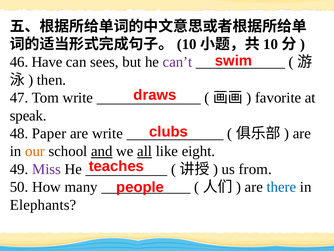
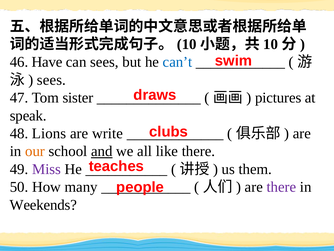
can’t colour: purple -> blue
then at (52, 80): then -> sees
Tom write: write -> sister
favorite: favorite -> pictures
Paper: Paper -> Lions
all underline: present -> none
like eight: eight -> there
from: from -> them
there at (281, 187) colour: blue -> purple
Elephants: Elephants -> Weekends
